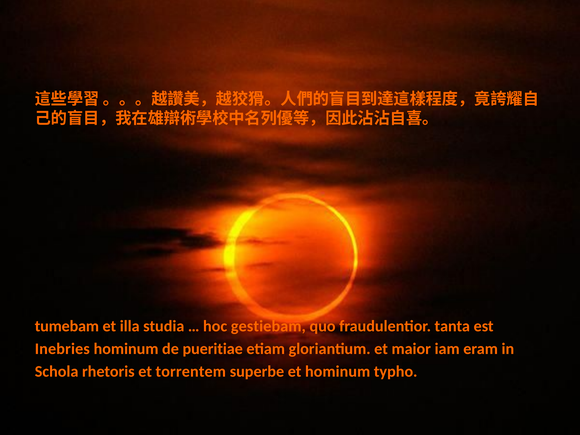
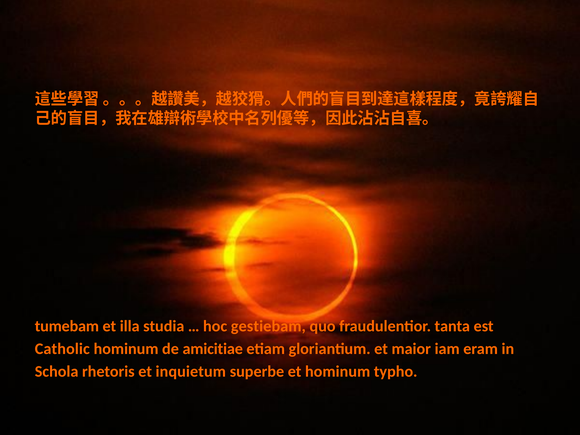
Inebries: Inebries -> Catholic
pueritiae: pueritiae -> amicitiae
torrentem: torrentem -> inquietum
